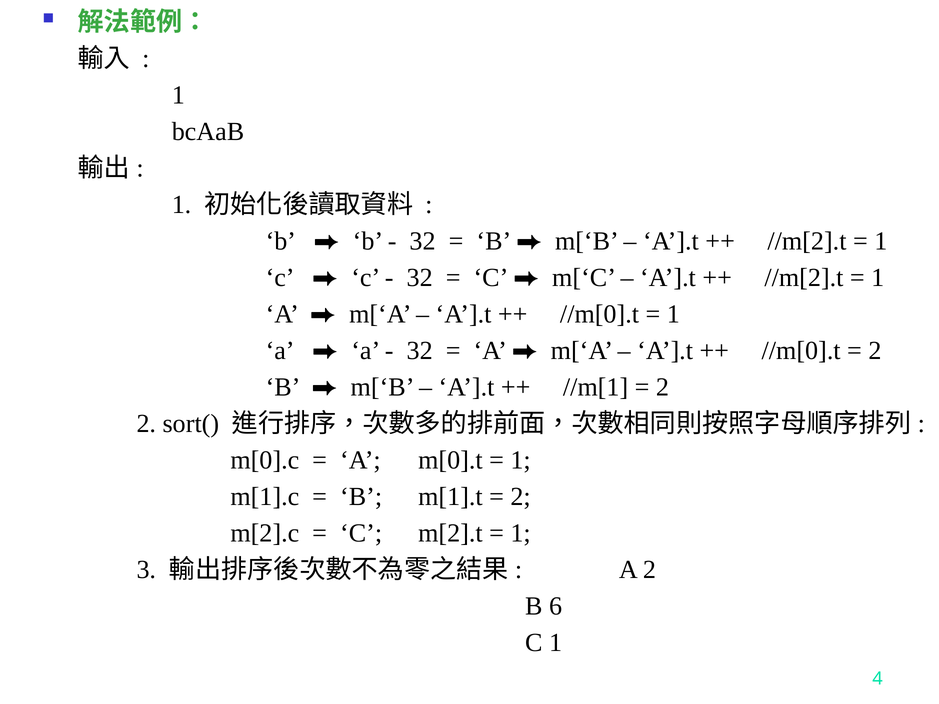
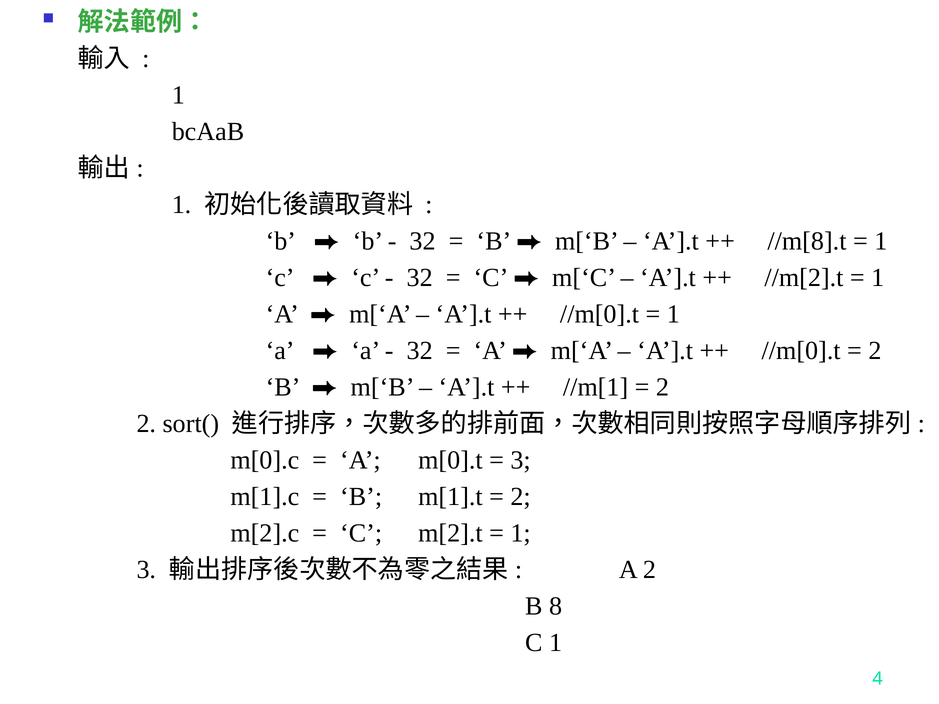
//m[2].t at (807, 241): //m[2].t -> //m[8].t
1 at (521, 460): 1 -> 3
6: 6 -> 8
